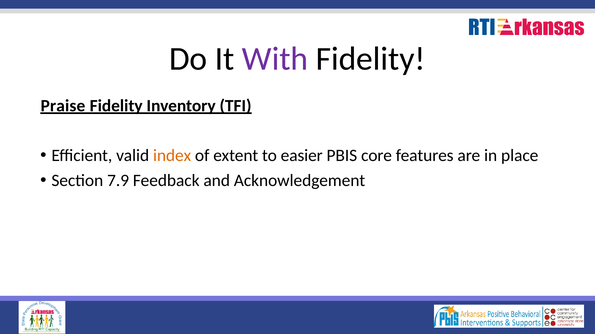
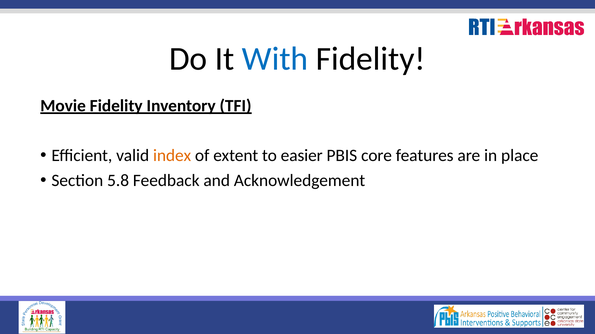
With colour: purple -> blue
Praise: Praise -> Movie
7.9: 7.9 -> 5.8
